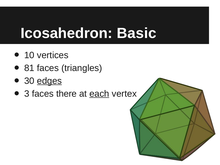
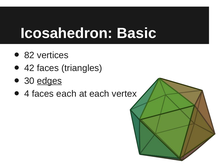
10: 10 -> 82
81: 81 -> 42
3: 3 -> 4
faces there: there -> each
each at (99, 94) underline: present -> none
